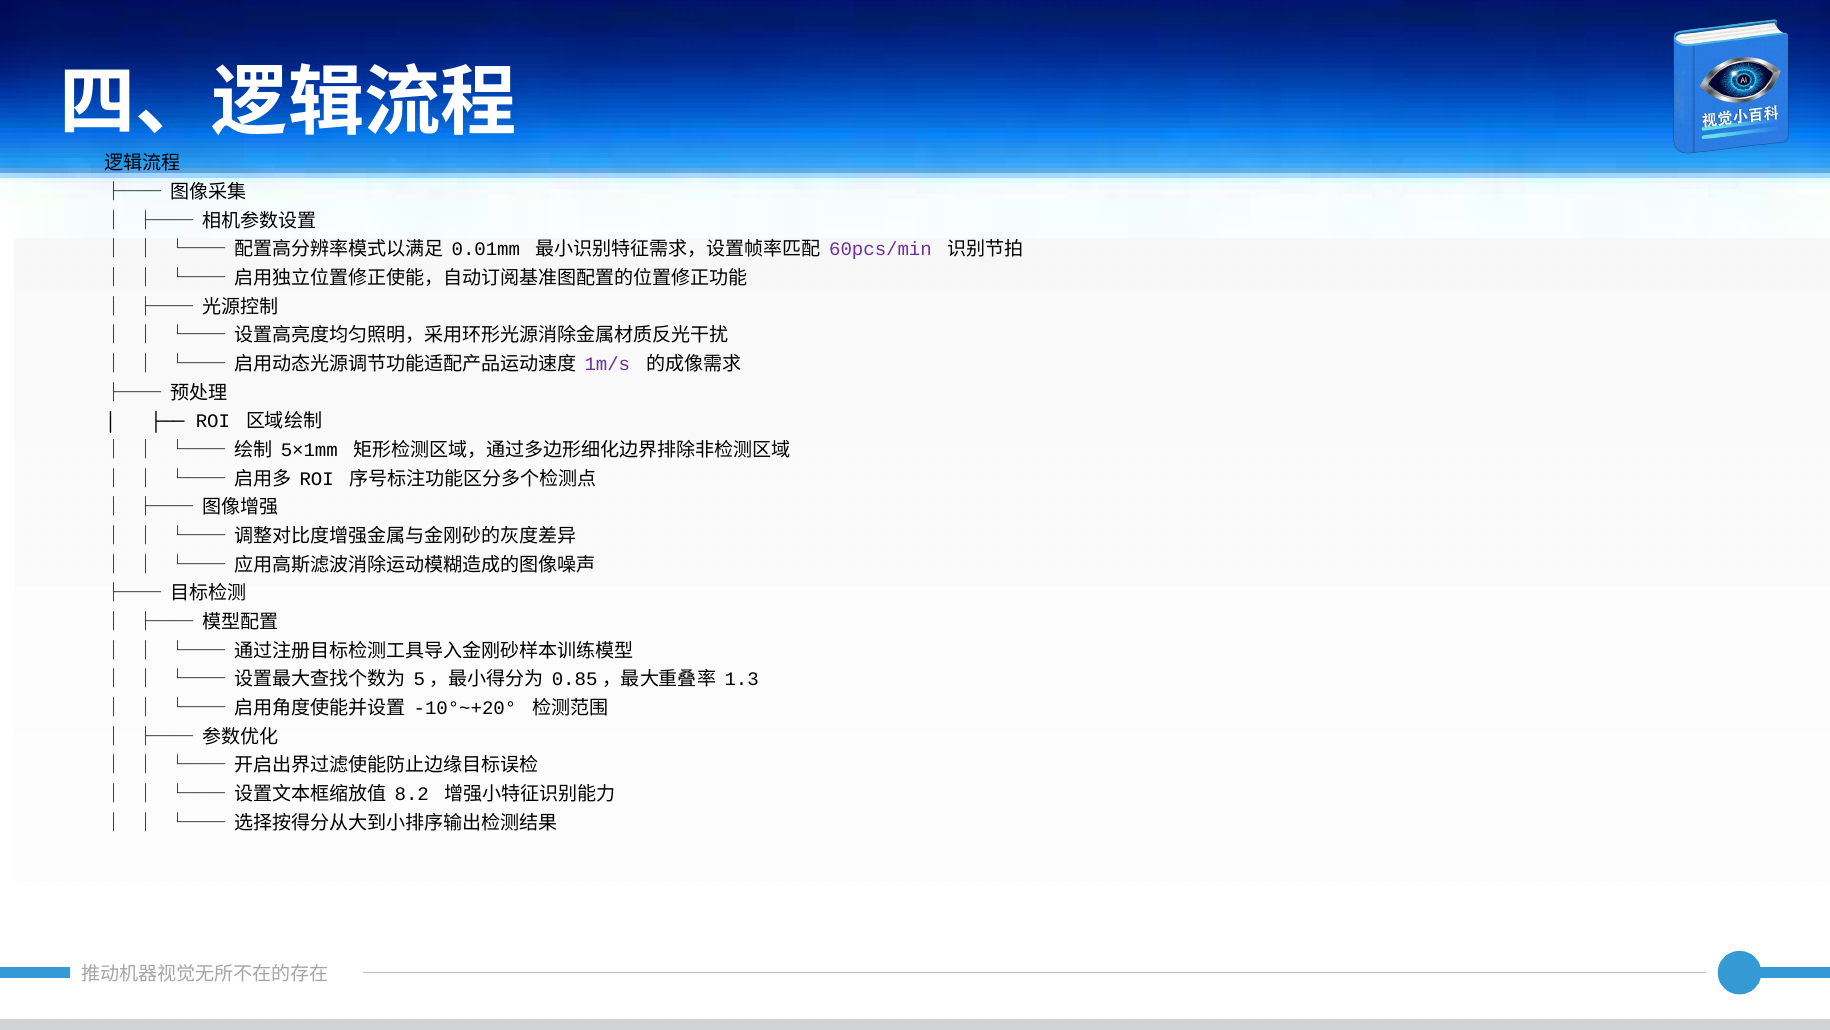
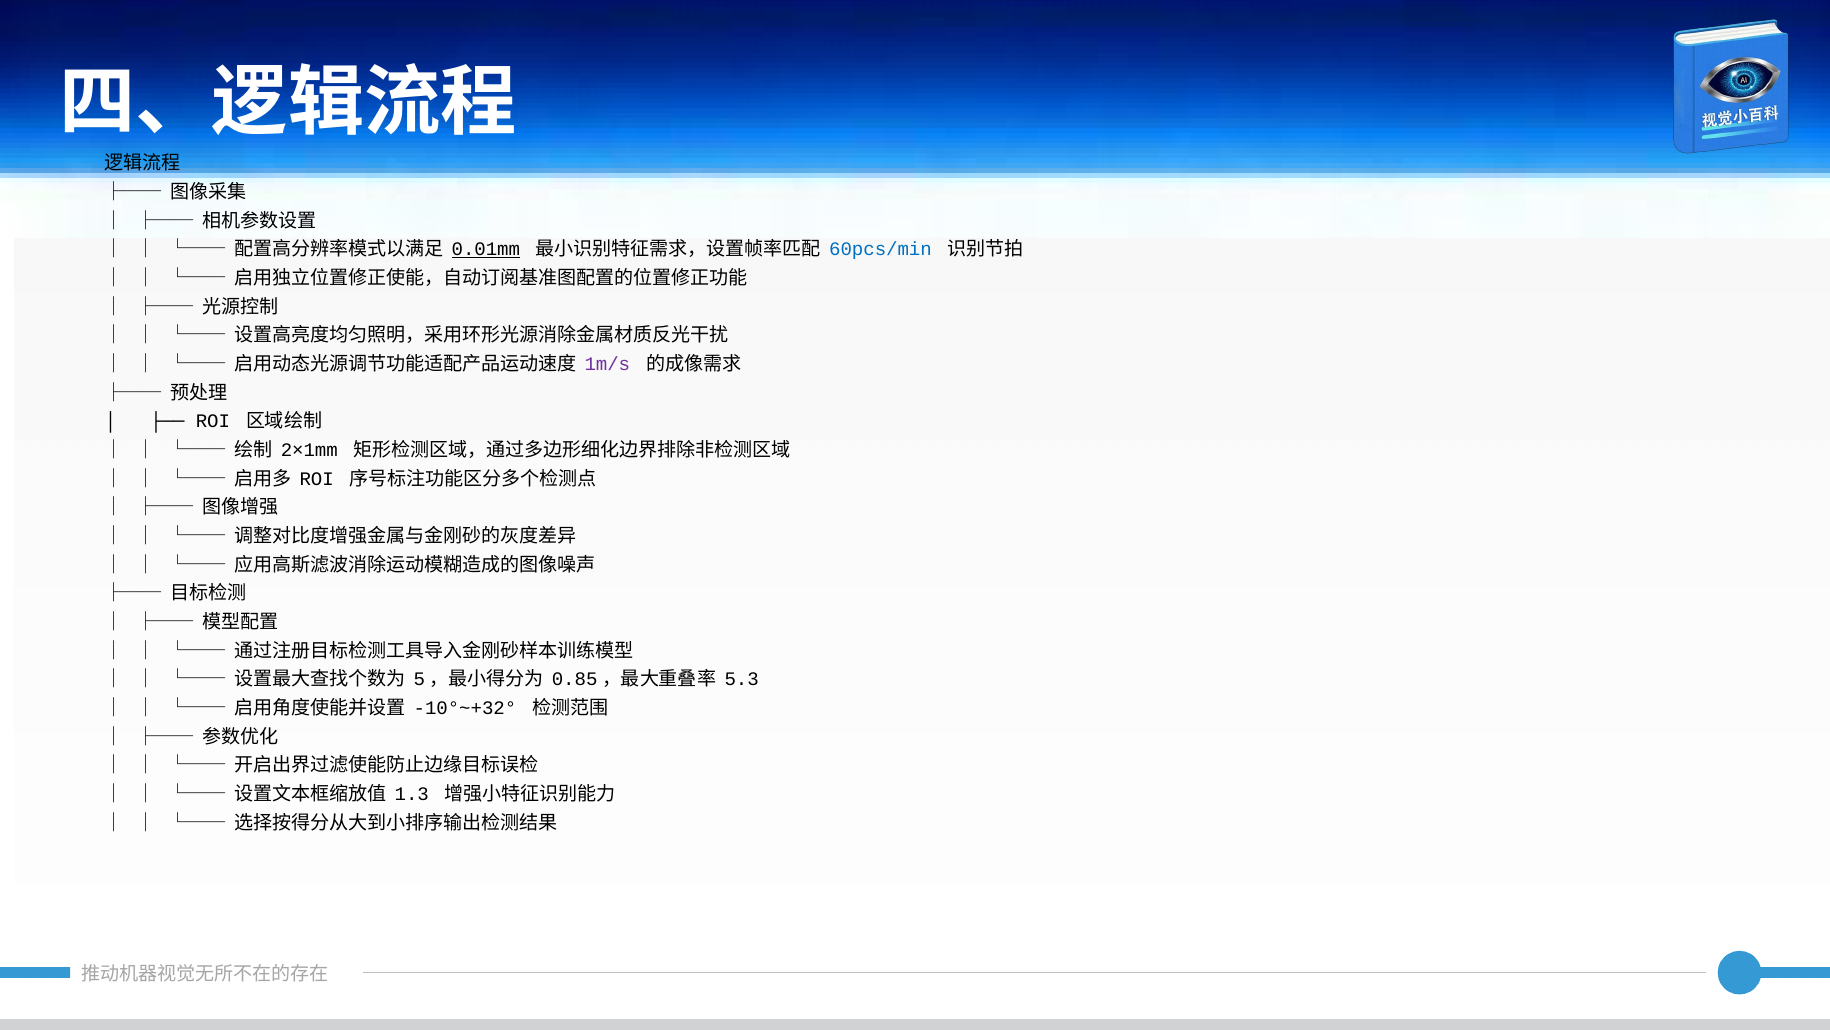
0.01mm underline: none -> present
60pcs/min colour: purple -> blue
5×1mm: 5×1mm -> 2×1mm
1.3: 1.3 -> 5.3
-10°~+20°: -10°~+20° -> -10°~+32°
8.2: 8.2 -> 1.3
